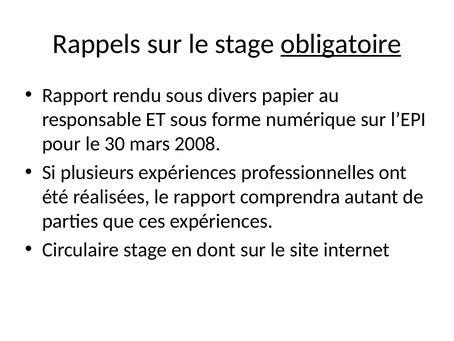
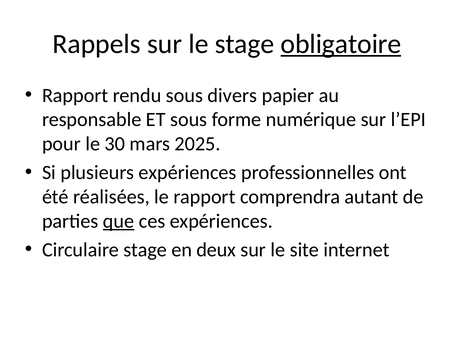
2008: 2008 -> 2025
que underline: none -> present
dont: dont -> deux
